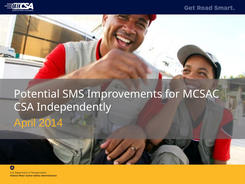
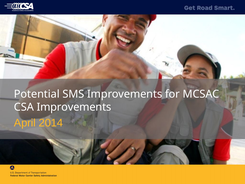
CSA Independently: Independently -> Improvements
